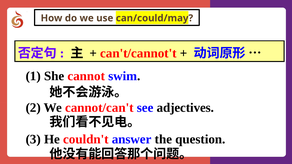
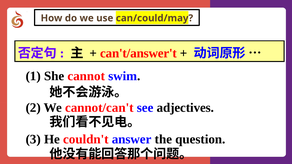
can't/cannot't: can't/cannot't -> can't/answer't
